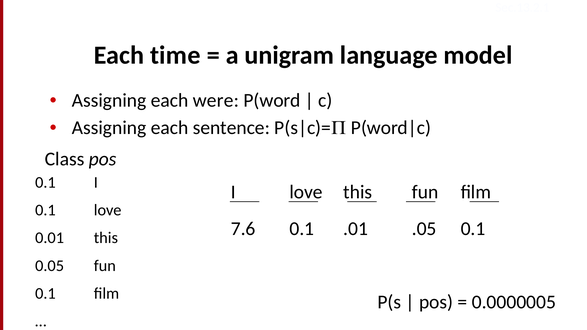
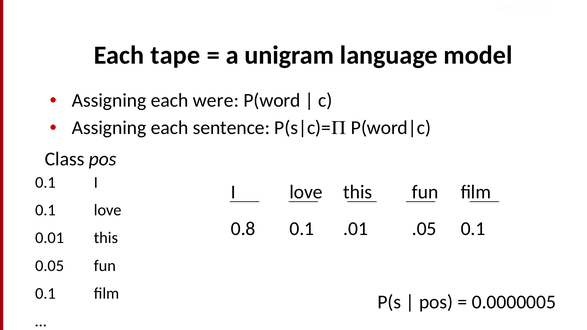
time: time -> tape
7.6: 7.6 -> 0.8
